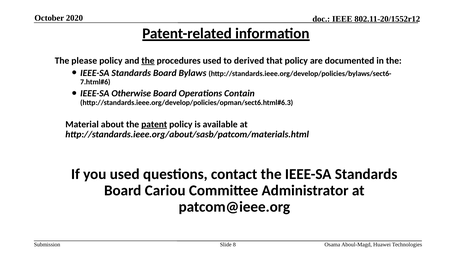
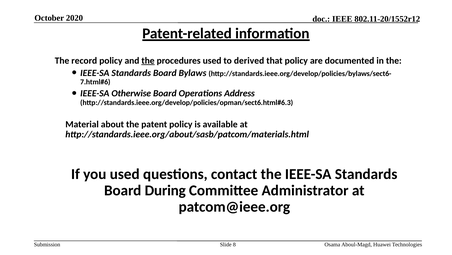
please: please -> record
Contain: Contain -> Address
patent underline: present -> none
Cariou: Cariou -> During
